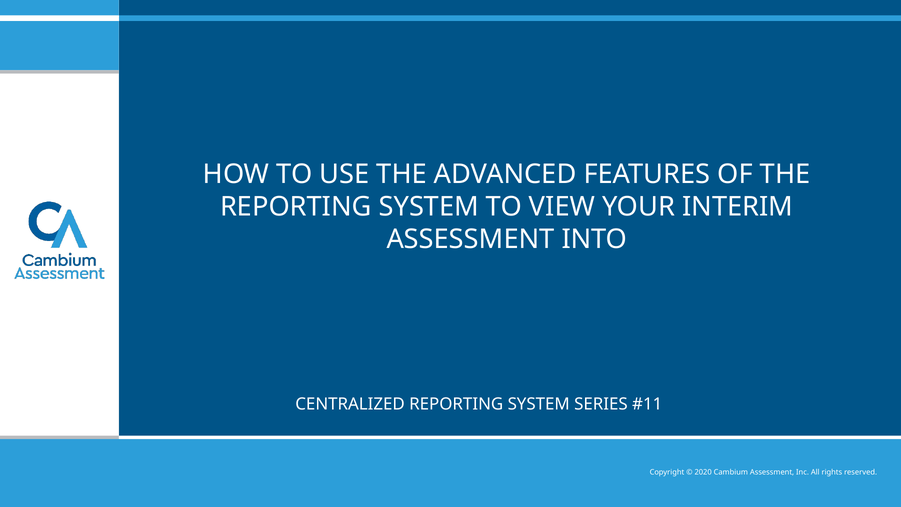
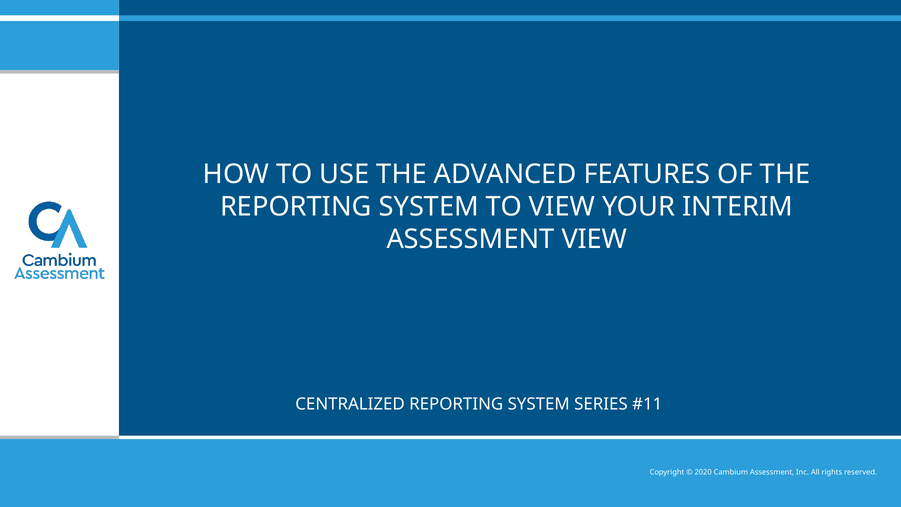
ASSESSMENT INTO: INTO -> VIEW
